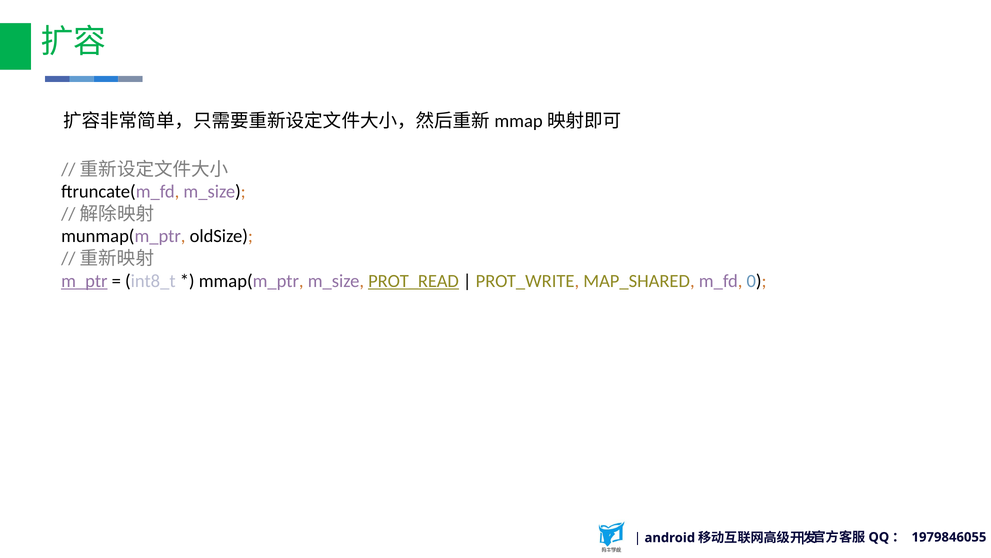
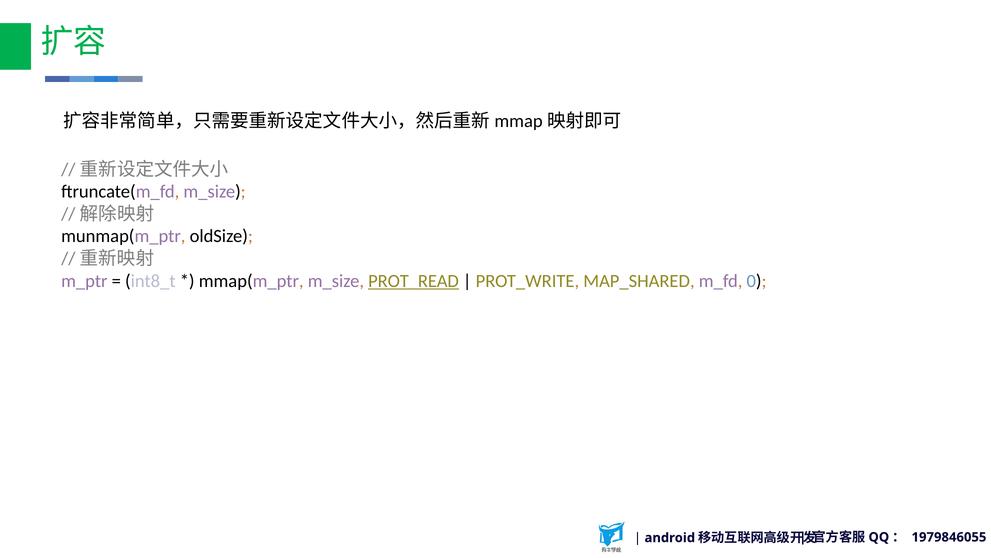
m_ptr underline: present -> none
